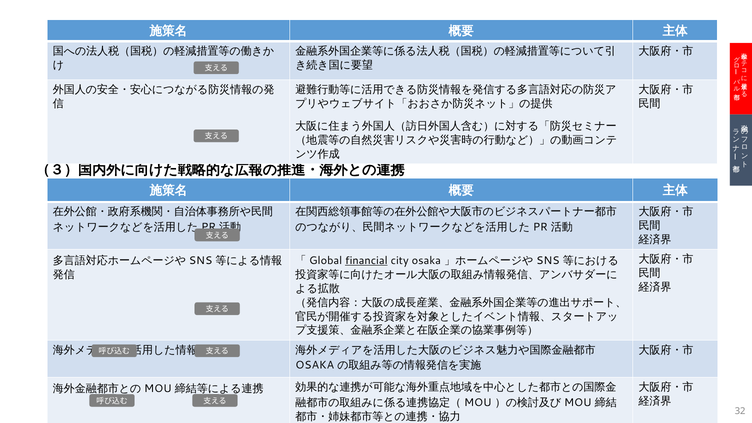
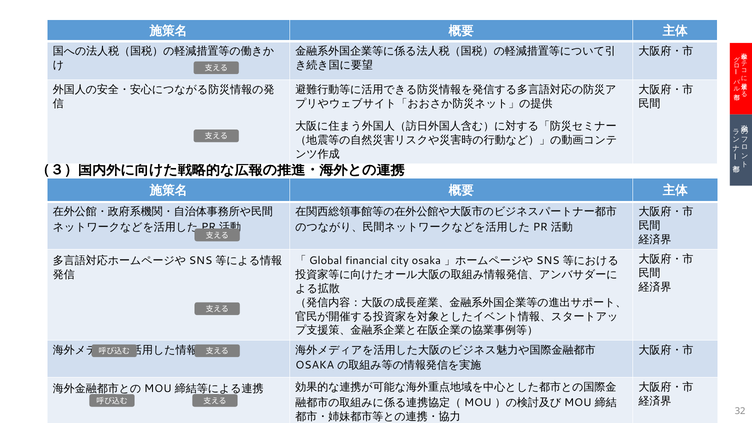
financial underline: present -> none
